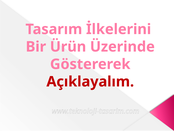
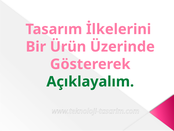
Açıklayalım colour: red -> green
